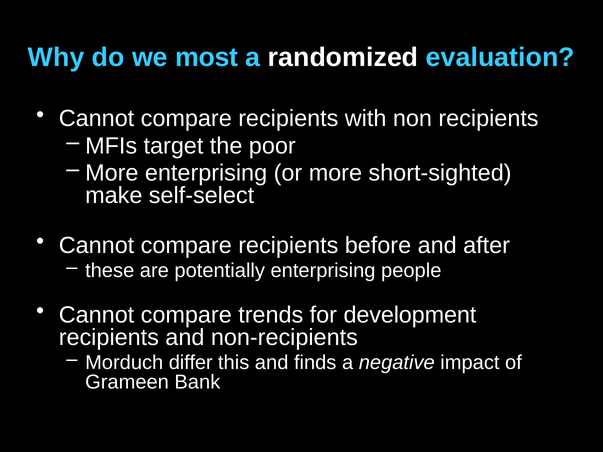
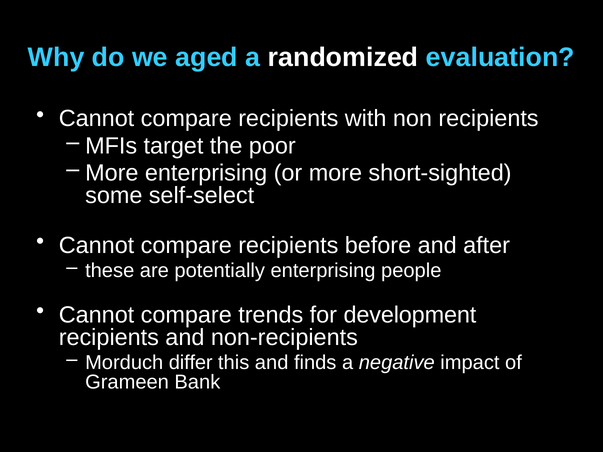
most: most -> aged
make: make -> some
